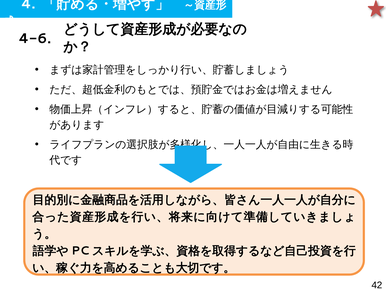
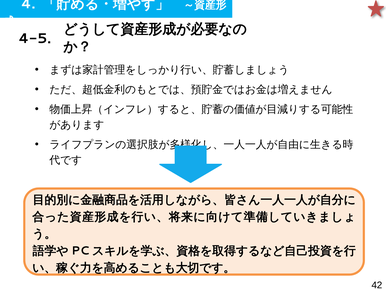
4-6: 4-6 -> 4-5
